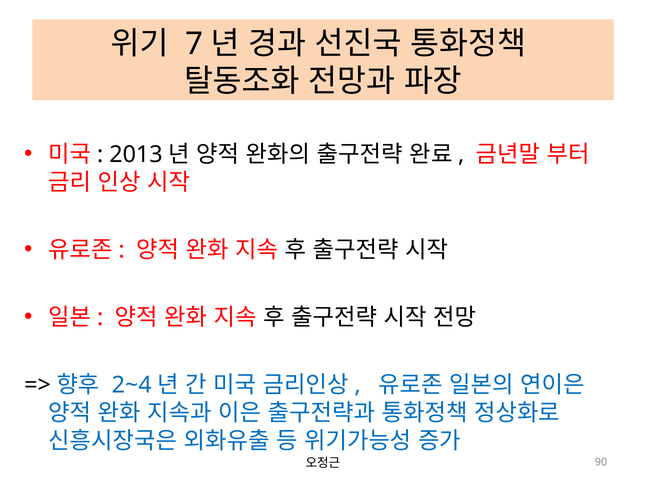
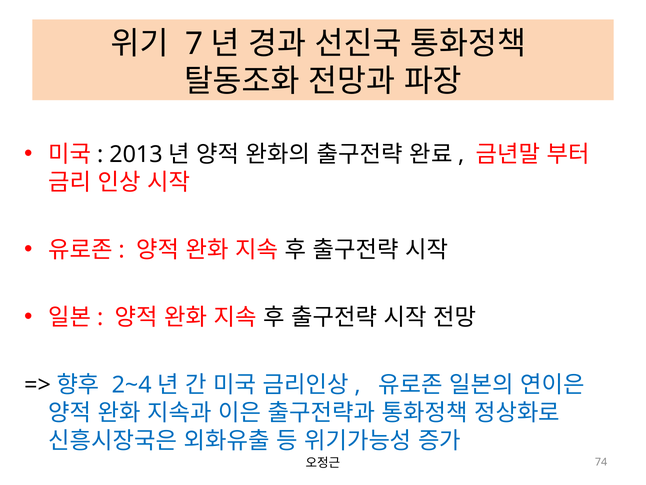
90: 90 -> 74
